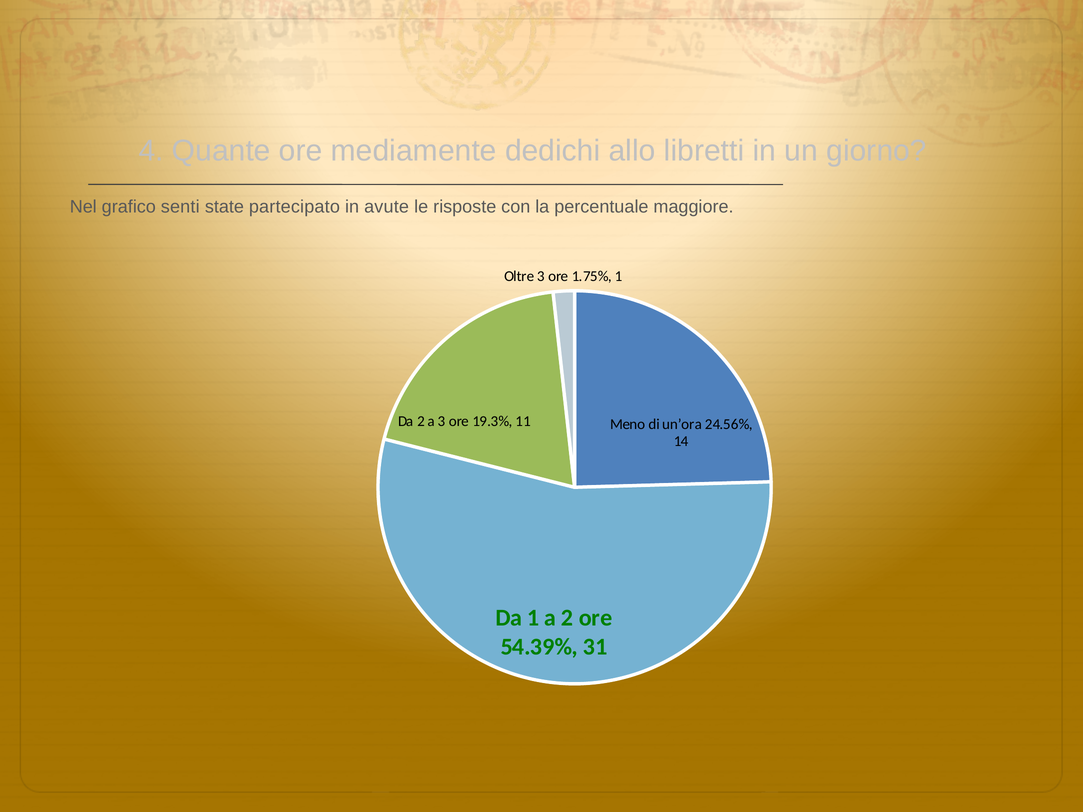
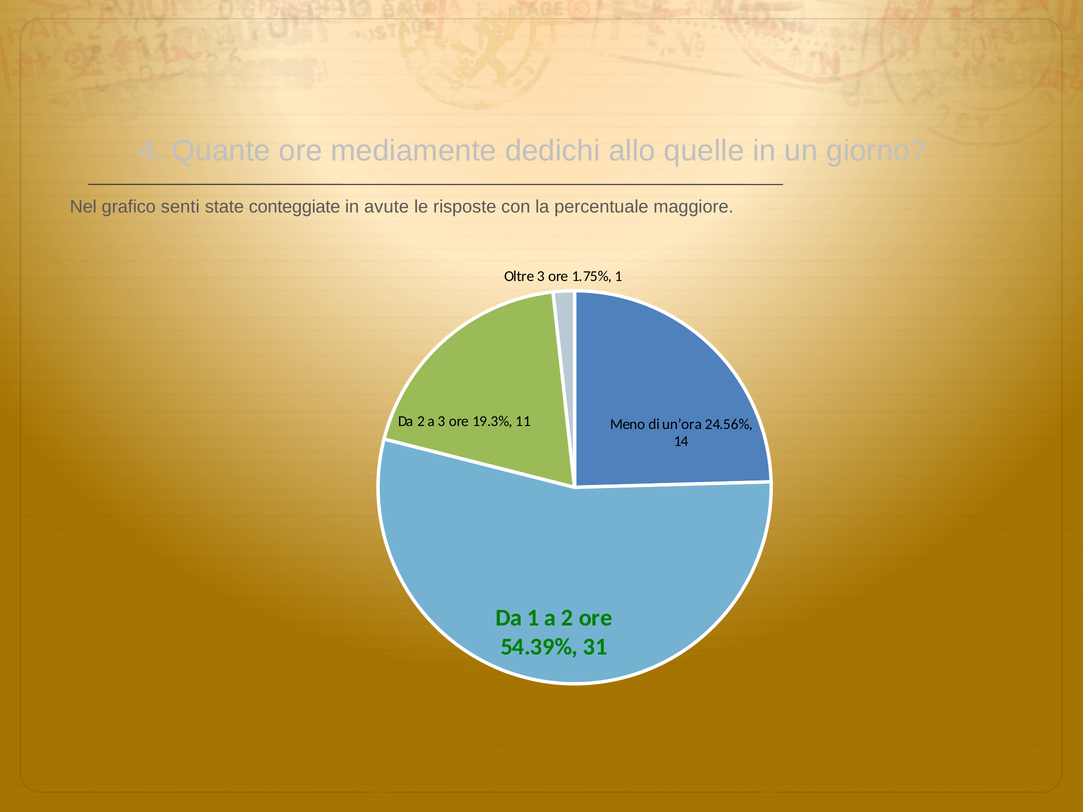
libretti: libretti -> quelle
partecipato: partecipato -> conteggiate
